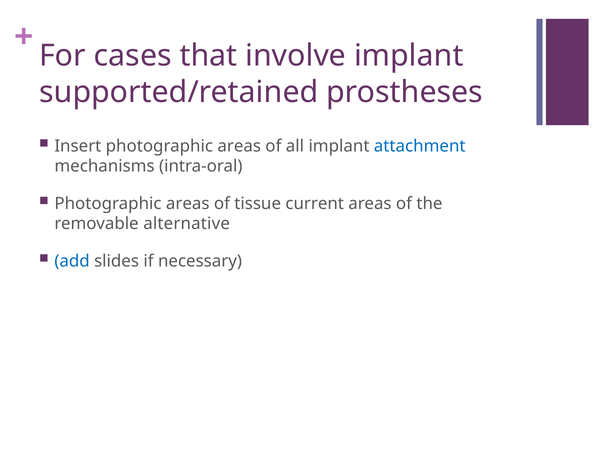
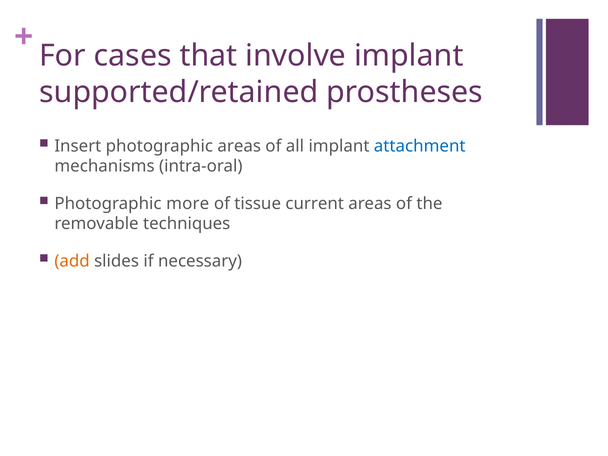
areas at (188, 204): areas -> more
alternative: alternative -> techniques
add colour: blue -> orange
